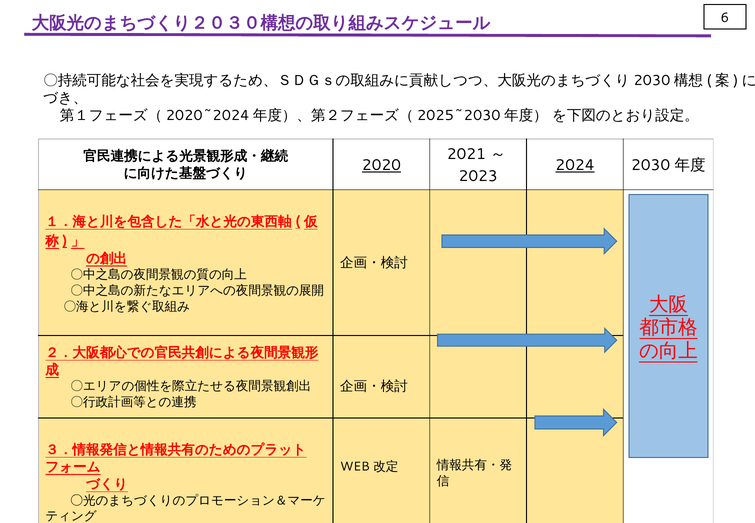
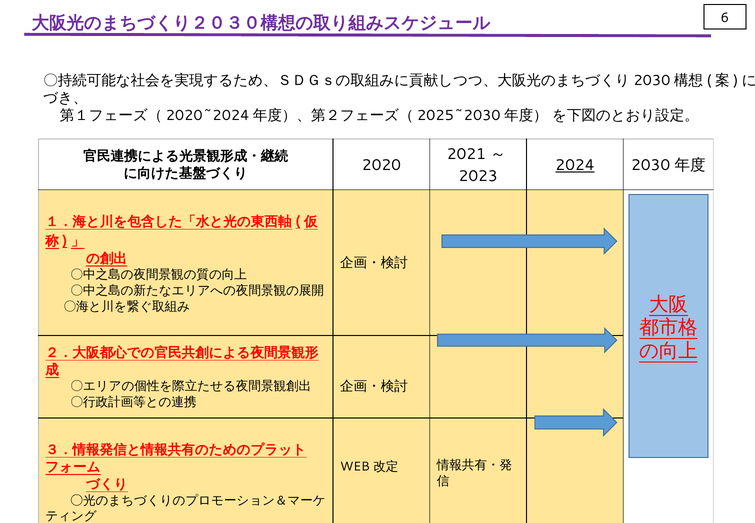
2020 underline: present -> none
